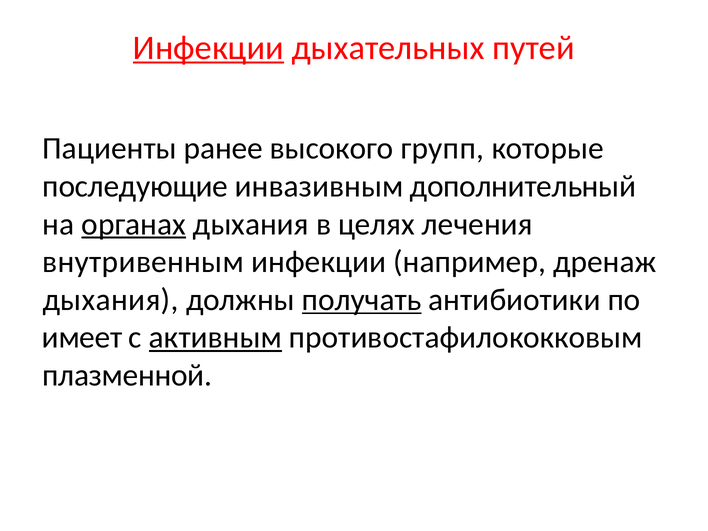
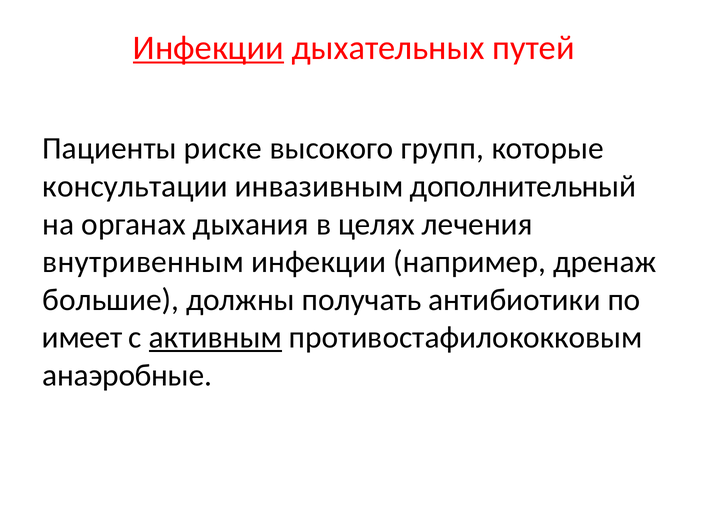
ранее: ранее -> риске
последующие: последующие -> консультации
органах underline: present -> none
дыхания at (111, 300): дыхания -> большие
получать underline: present -> none
плазменной: плазменной -> анаэробные
